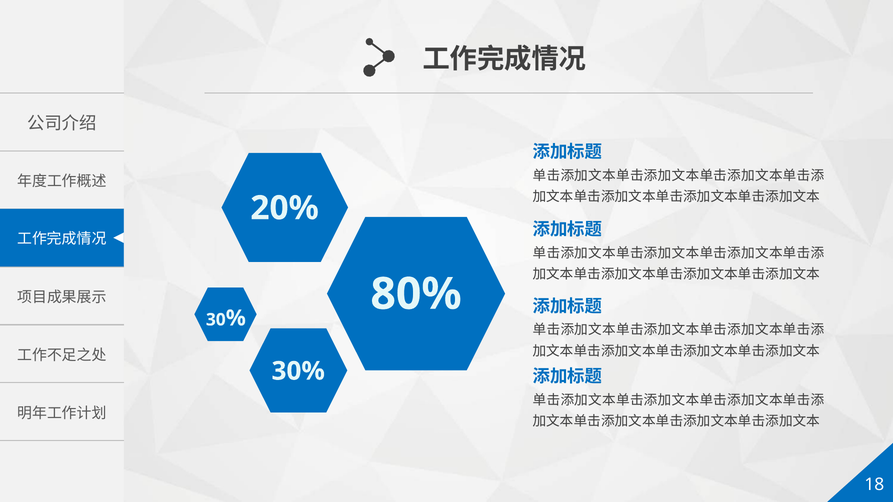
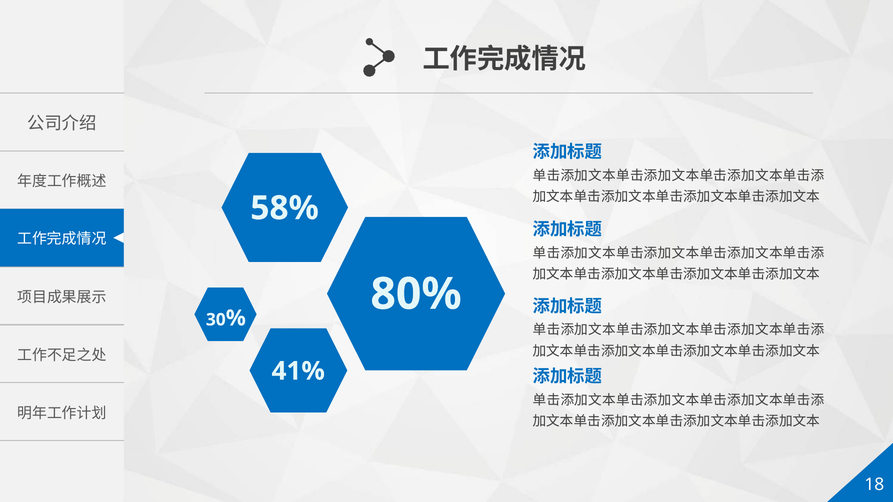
20%: 20% -> 58%
30% at (298, 371): 30% -> 41%
